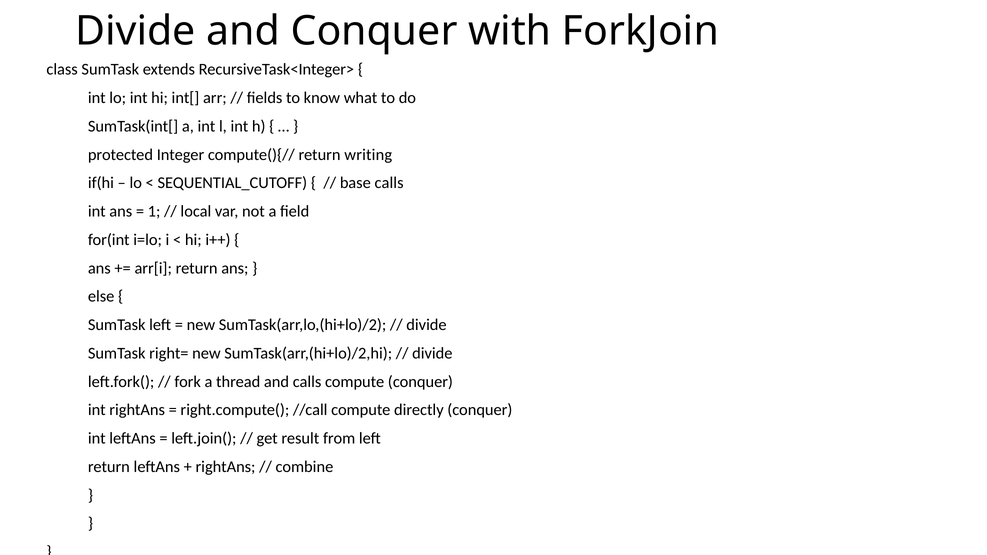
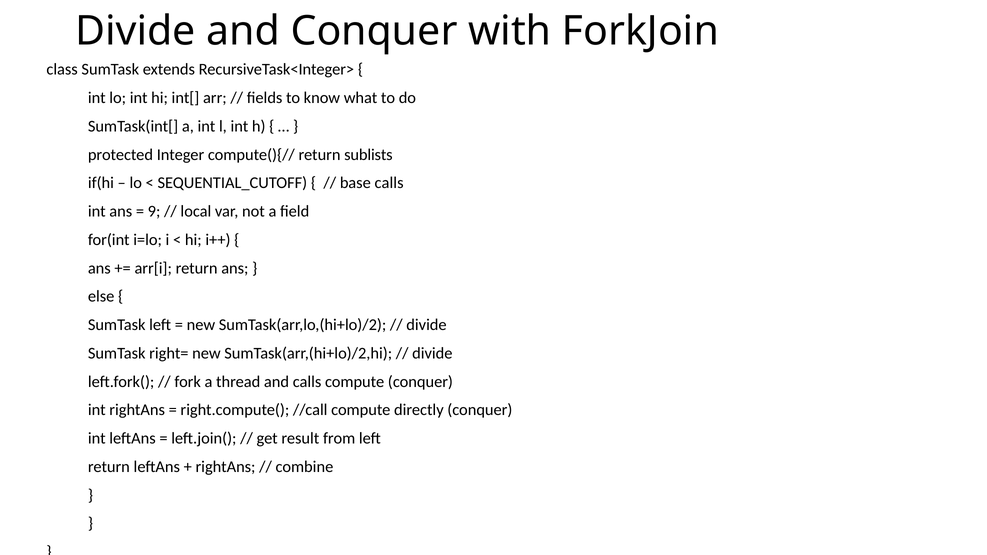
writing: writing -> sublists
1: 1 -> 9
